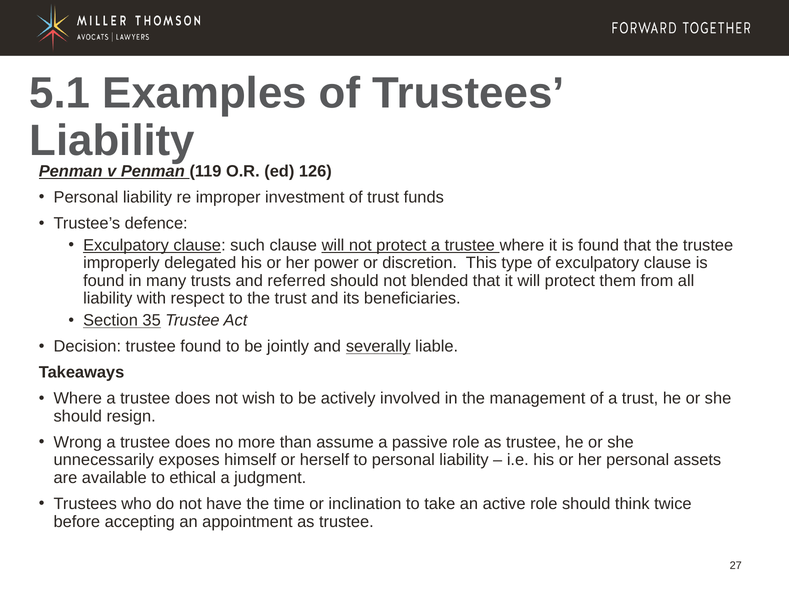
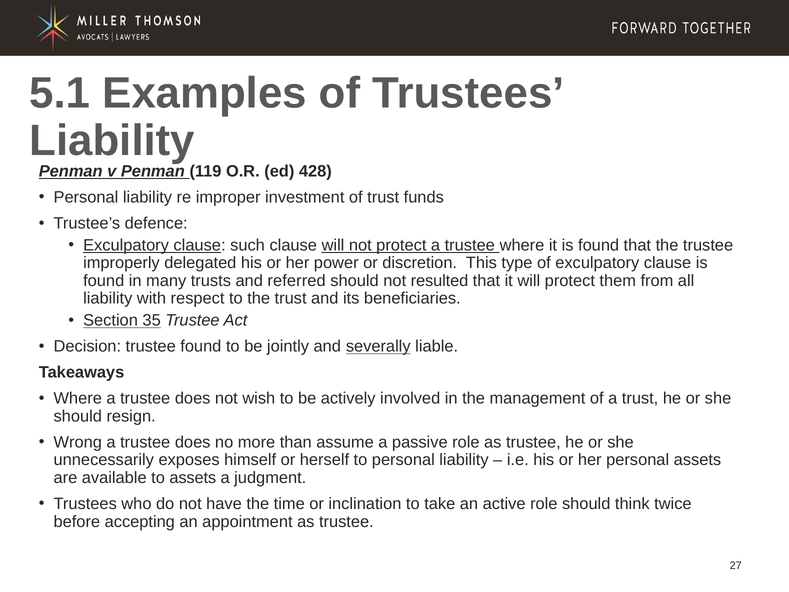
126: 126 -> 428
blended: blended -> resulted
to ethical: ethical -> assets
